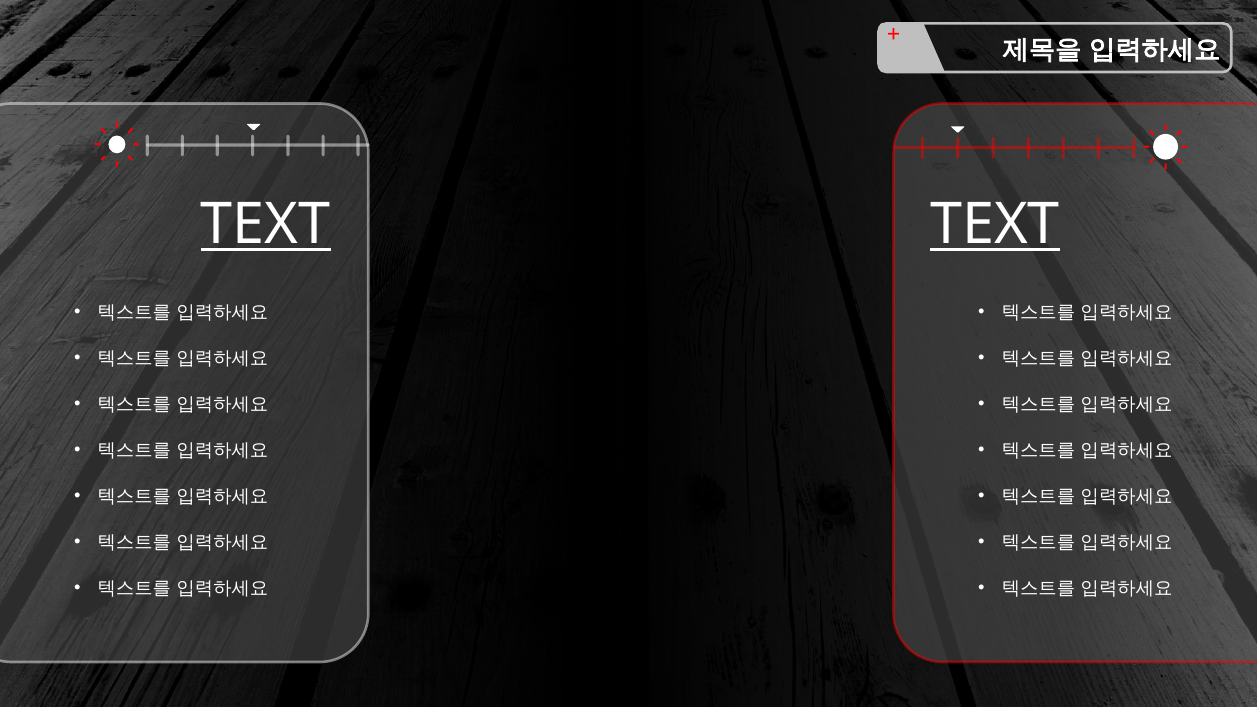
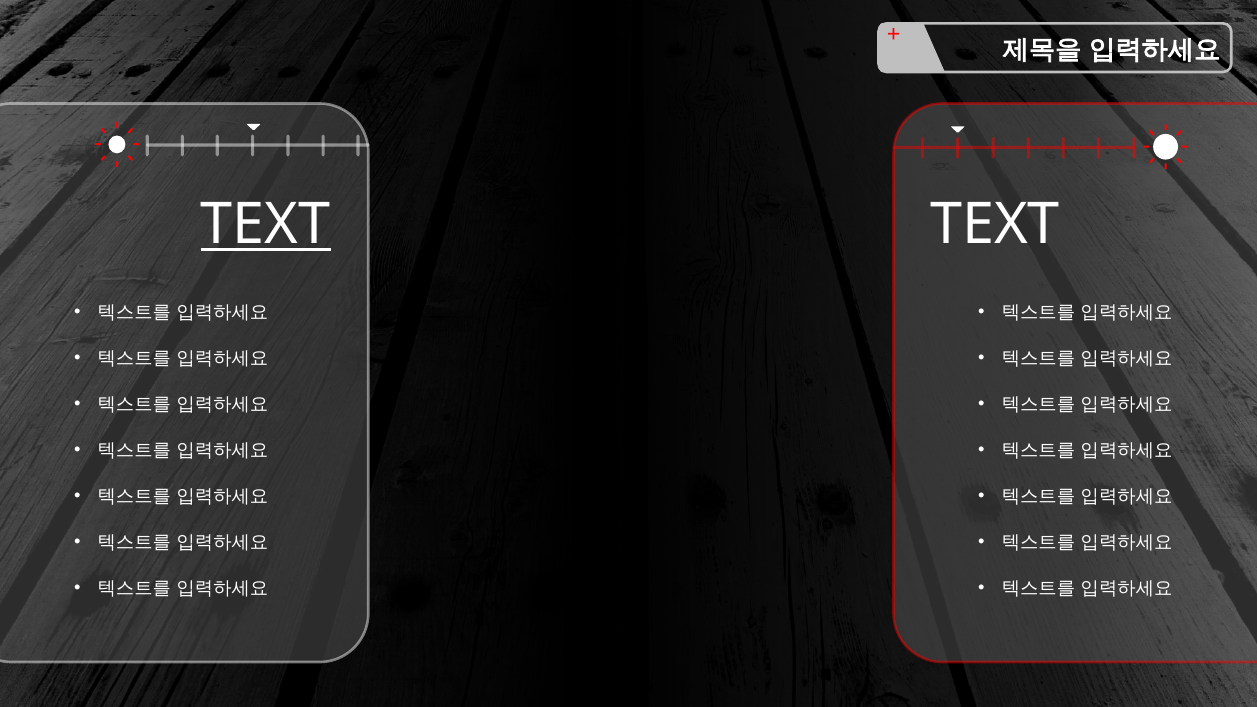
TEXT at (995, 225) underline: present -> none
